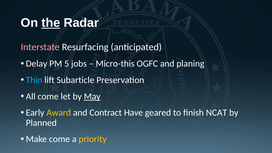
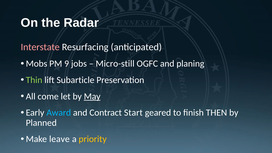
the underline: present -> none
Delay: Delay -> Mobs
5: 5 -> 9
Micro-this: Micro-this -> Micro-still
Thin colour: light blue -> light green
Award colour: yellow -> light blue
Have: Have -> Start
NCAT: NCAT -> THEN
Make come: come -> leave
